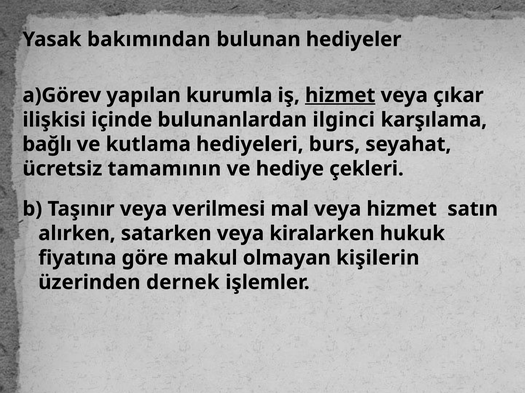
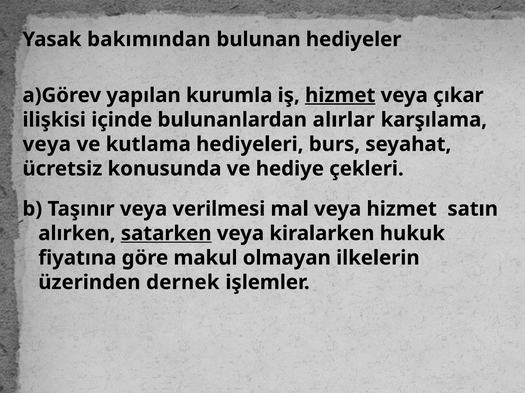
ilginci: ilginci -> alırlar
bağlı at (47, 145): bağlı -> veya
tamamının: tamamının -> konusunda
satarken underline: none -> present
kişilerin: kişilerin -> ilkelerin
